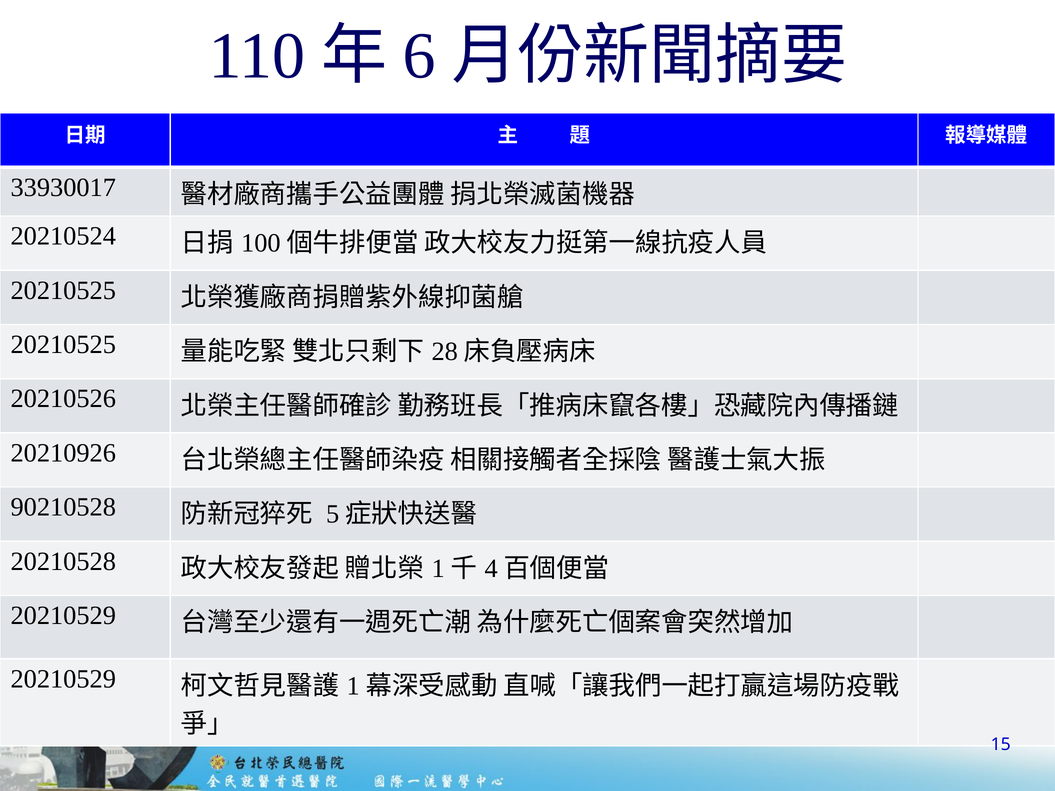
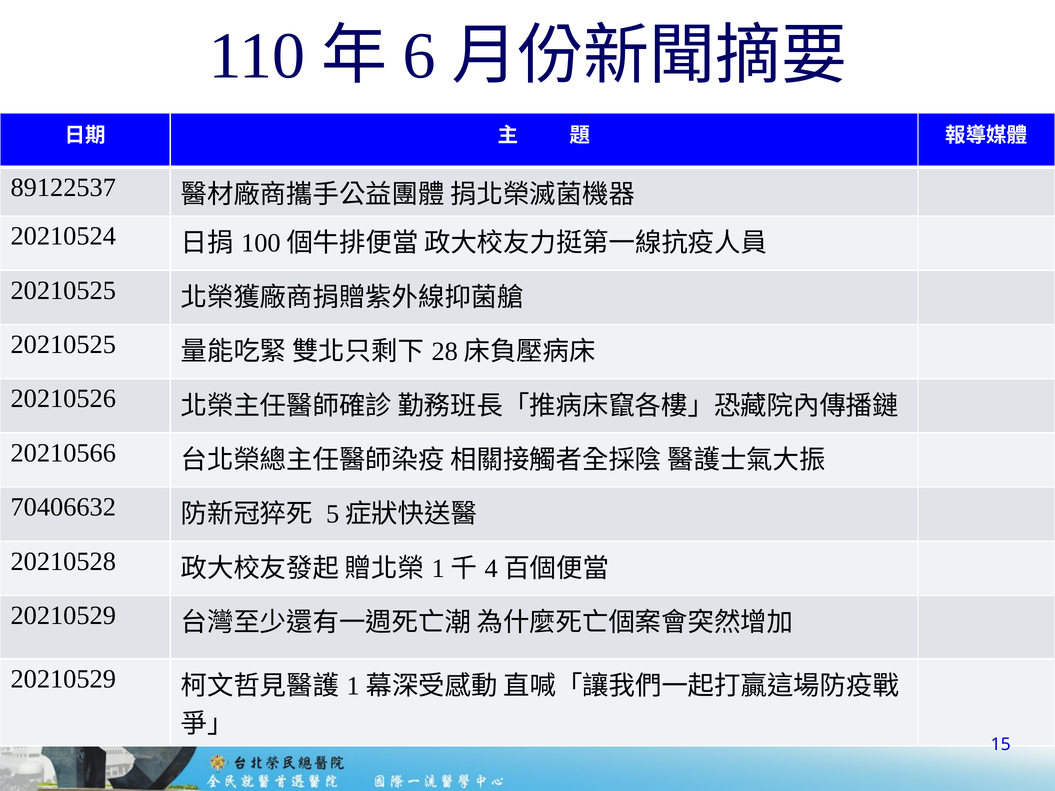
33930017: 33930017 -> 89122537
20210926: 20210926 -> 20210566
90210528: 90210528 -> 70406632
